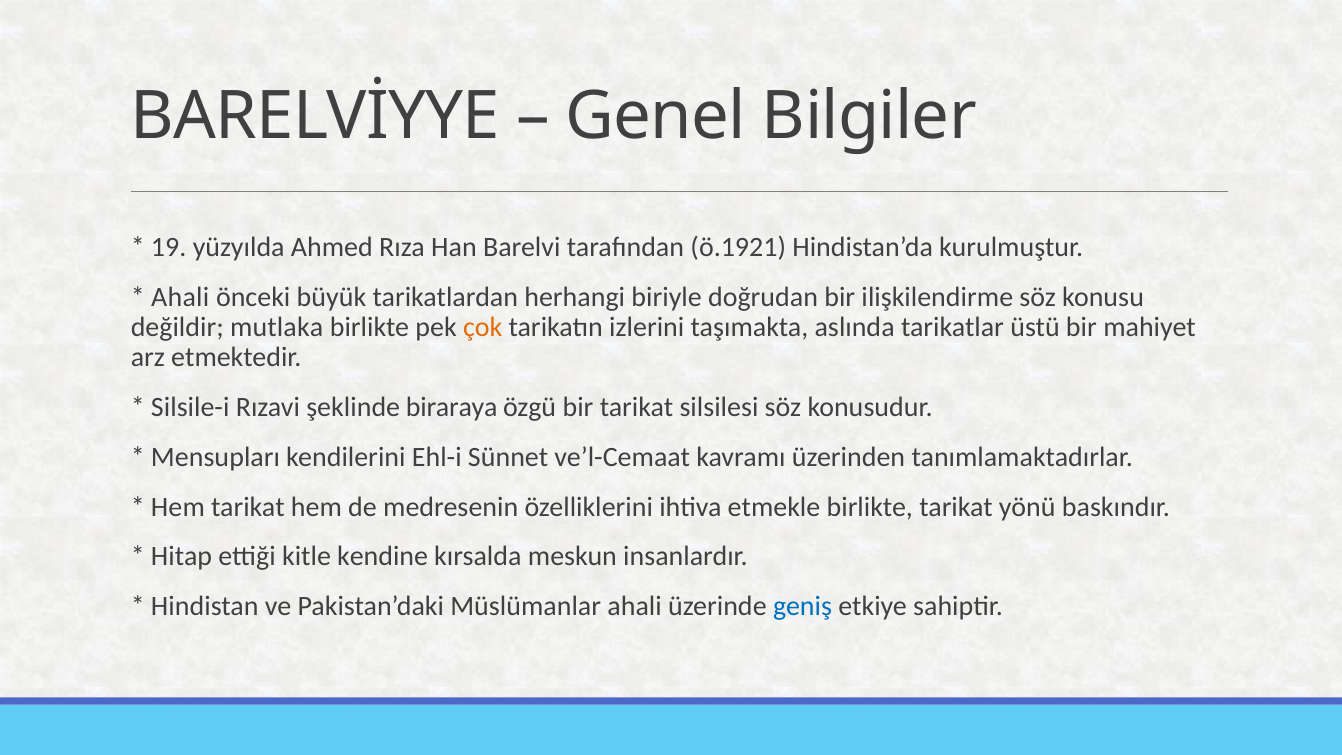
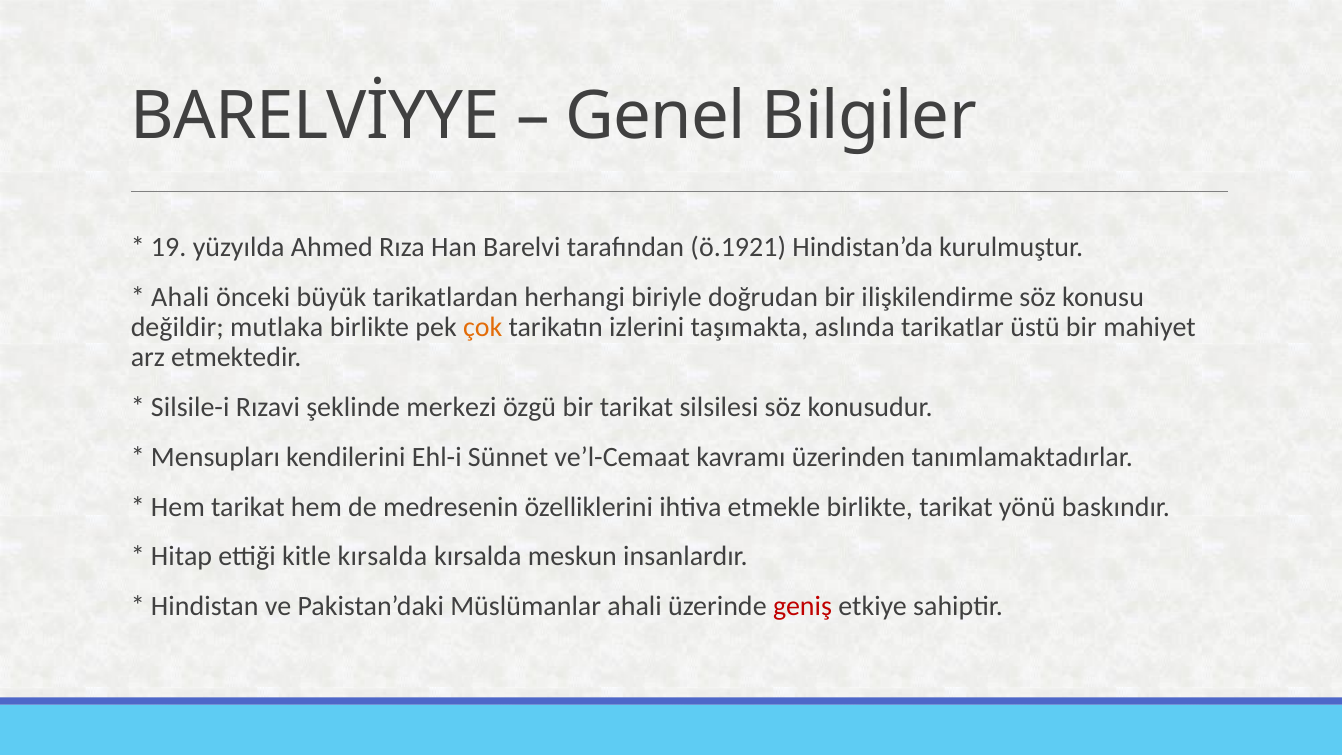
biraraya: biraraya -> merkezi
kitle kendine: kendine -> kırsalda
geniş colour: blue -> red
